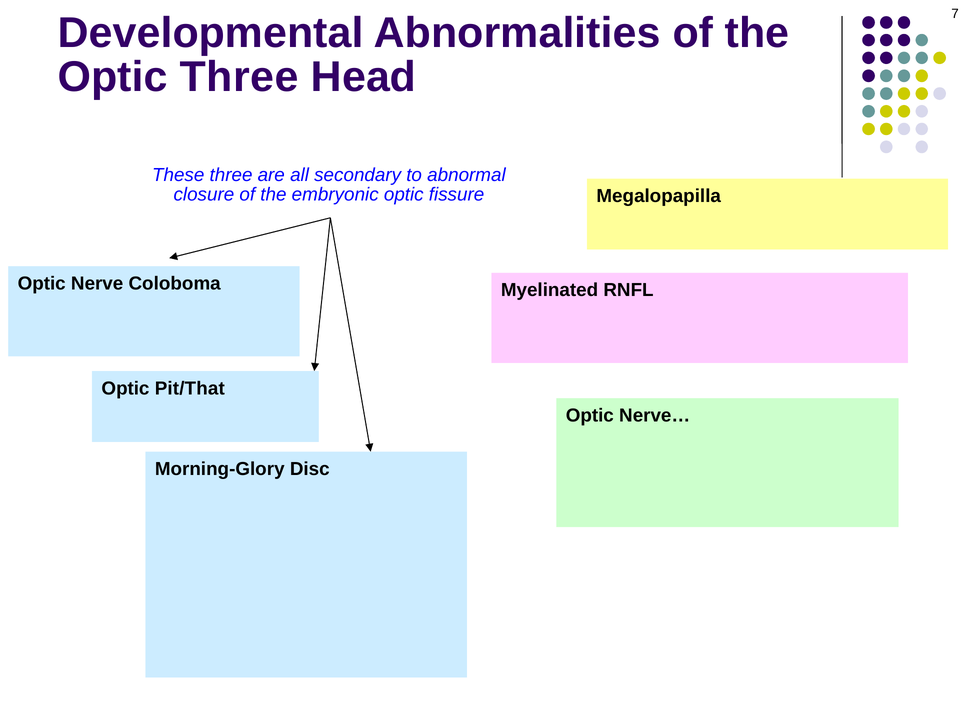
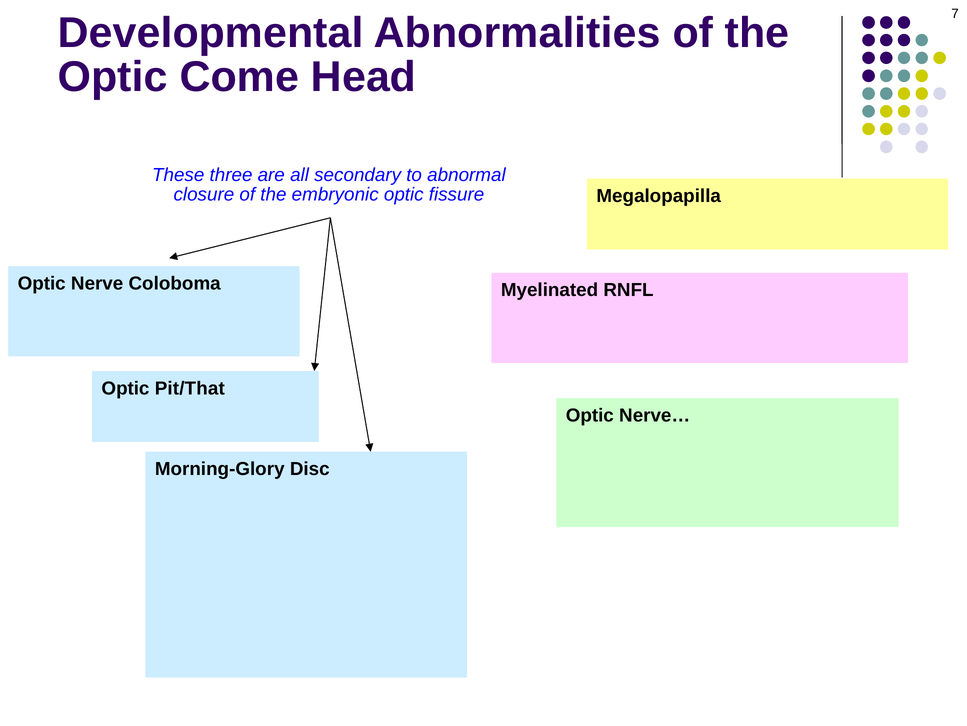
Optic Three: Three -> Come
